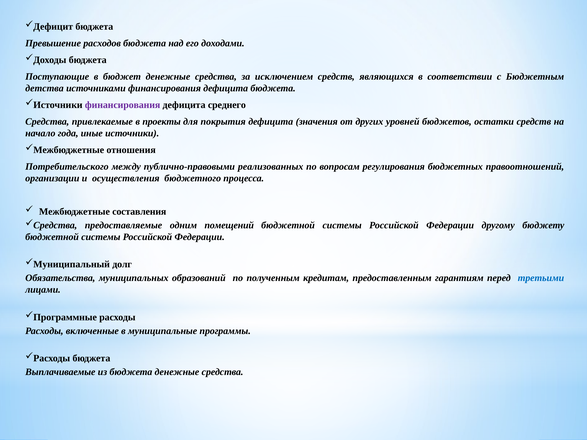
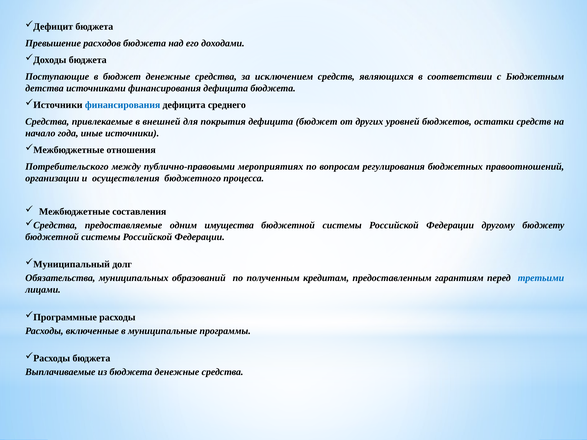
финансирования at (123, 105) colour: purple -> blue
проекты: проекты -> внешней
дефицита значения: значения -> бюджет
реализованных: реализованных -> мероприятиях
помещений: помещений -> имущества
